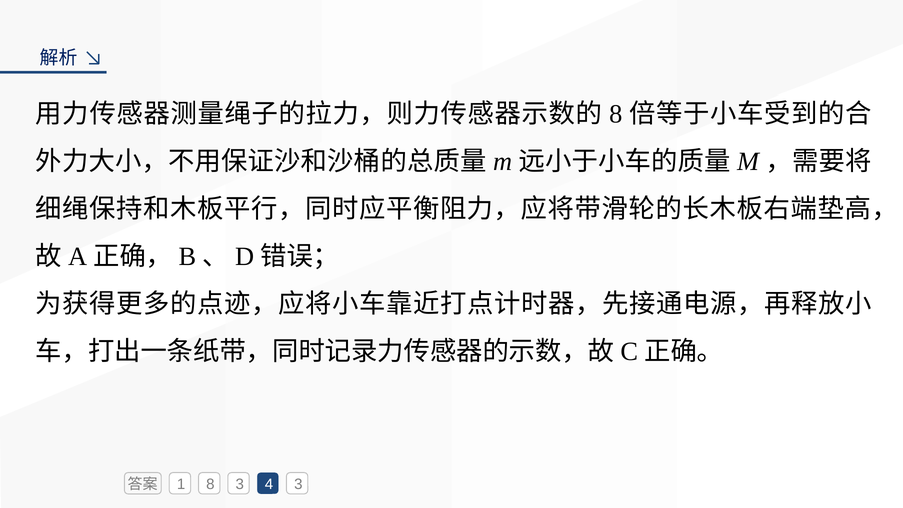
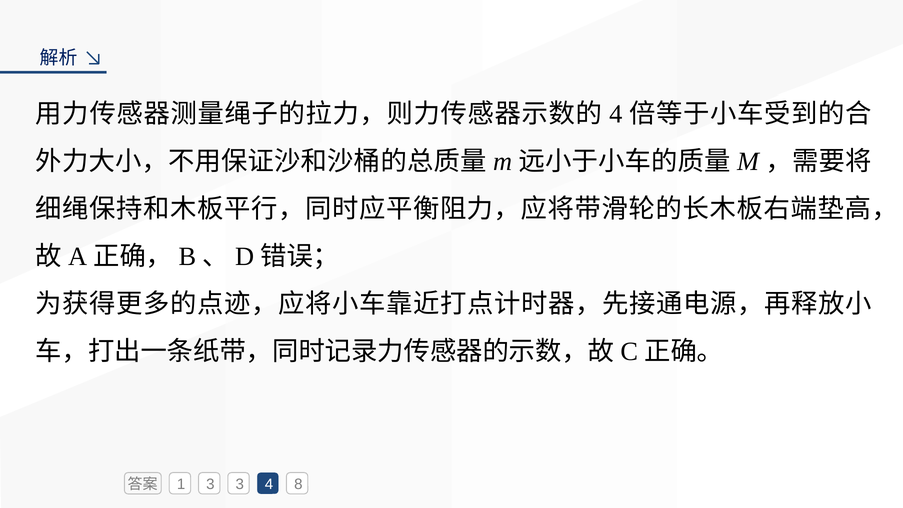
8 at (616, 114): 8 -> 4
1 8: 8 -> 3
4 3: 3 -> 8
